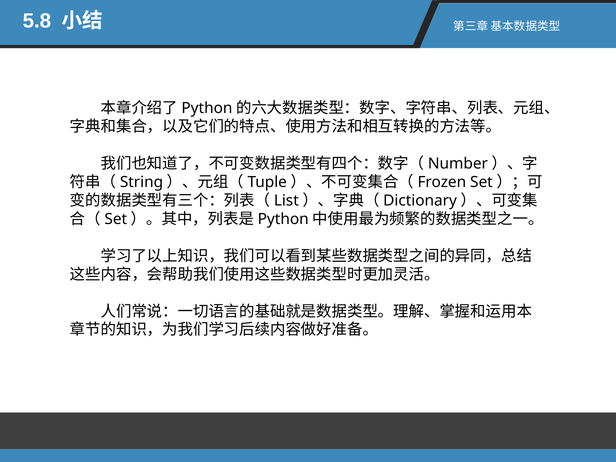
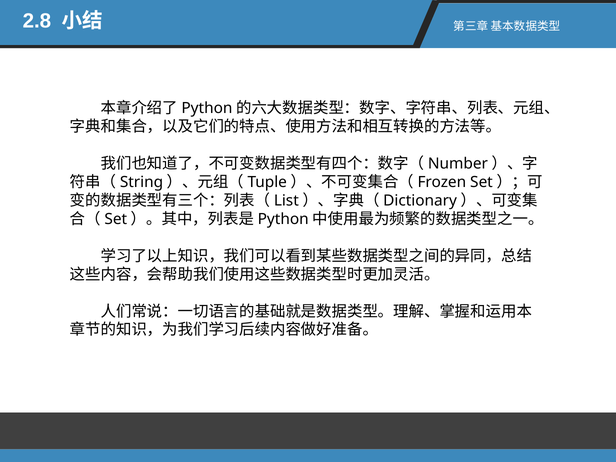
5.8: 5.8 -> 2.8
